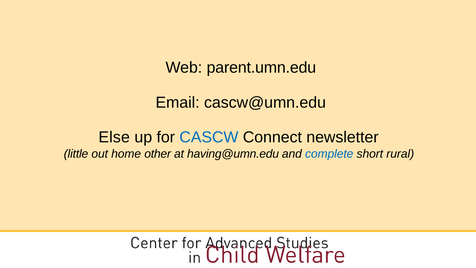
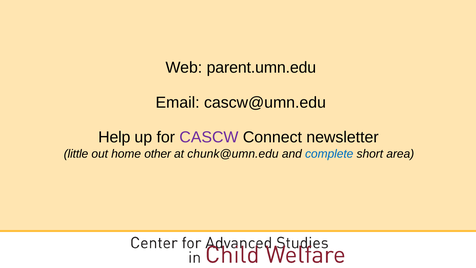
Else: Else -> Help
CASCW colour: blue -> purple
having@umn.edu: having@umn.edu -> chunk@umn.edu
rural: rural -> area
